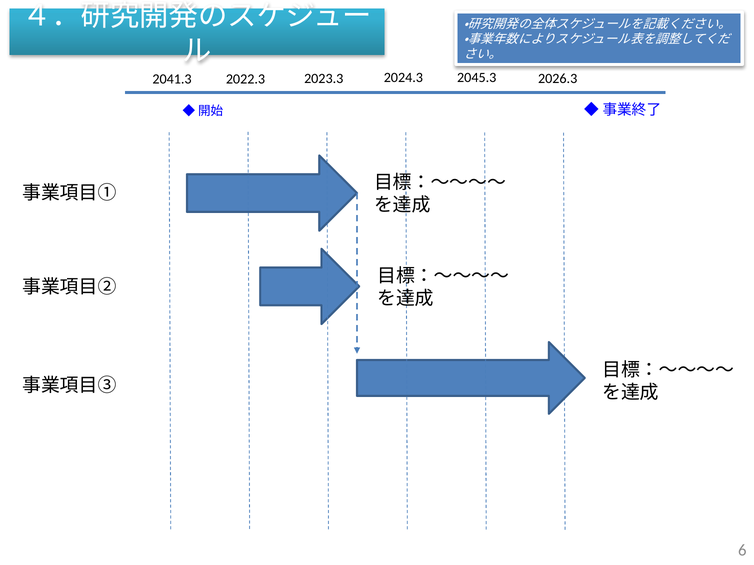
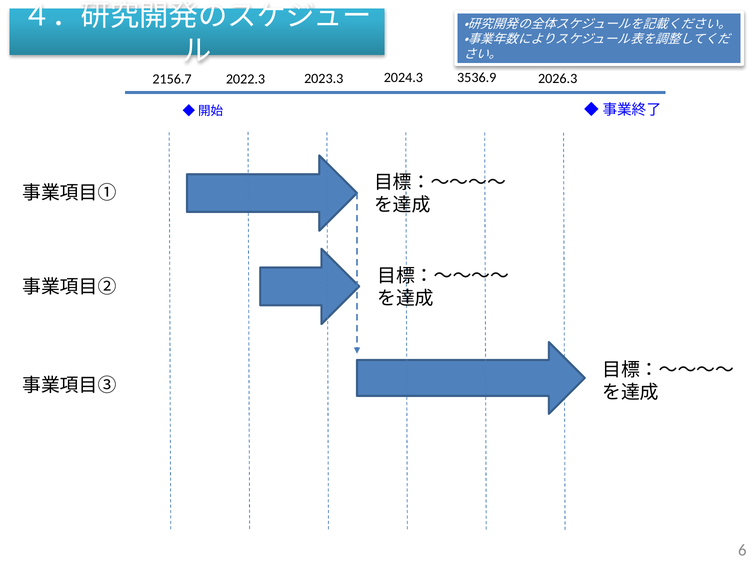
2045.3: 2045.3 -> 3536.9
2041.3: 2041.3 -> 2156.7
